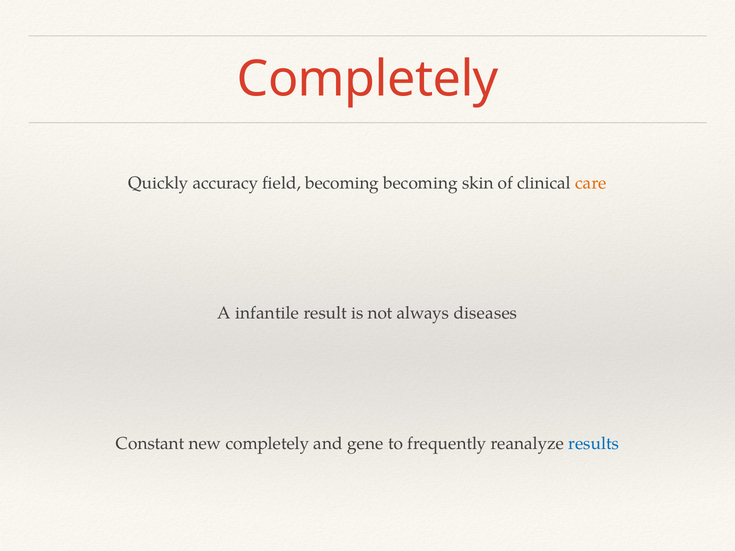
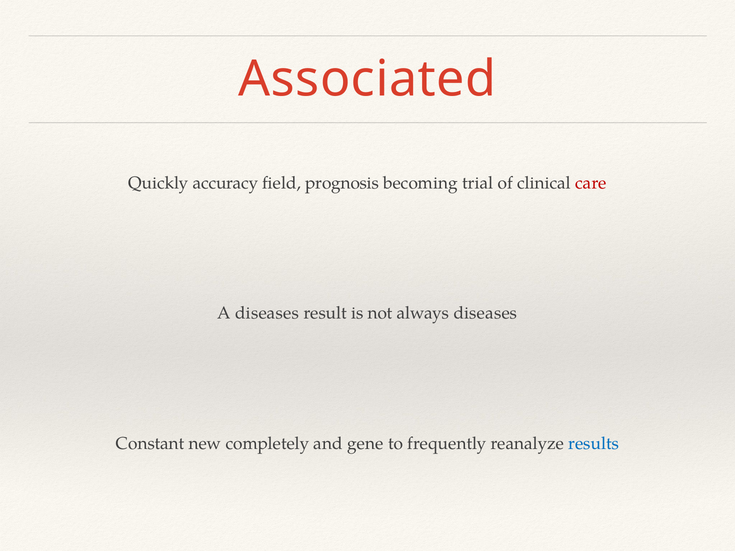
Completely at (368, 79): Completely -> Associated
field becoming: becoming -> prognosis
skin: skin -> trial
care colour: orange -> red
A infantile: infantile -> diseases
